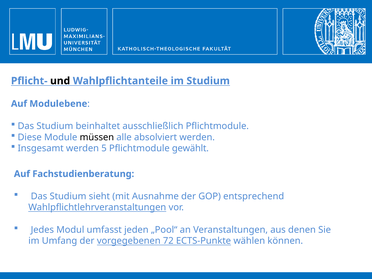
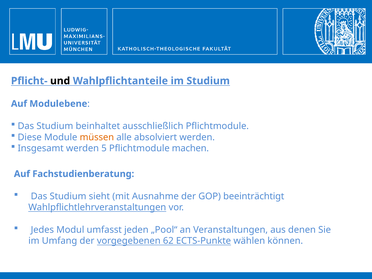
müssen colour: black -> orange
gewählt: gewählt -> machen
entsprechend: entsprechend -> beeinträchtigt
72: 72 -> 62
